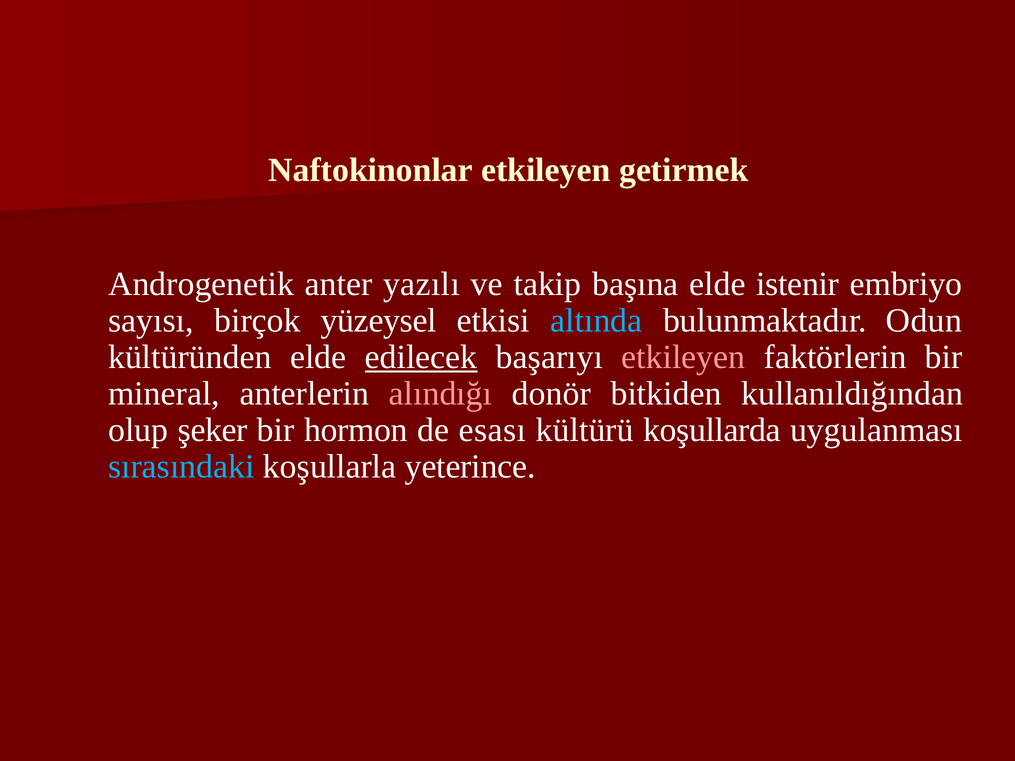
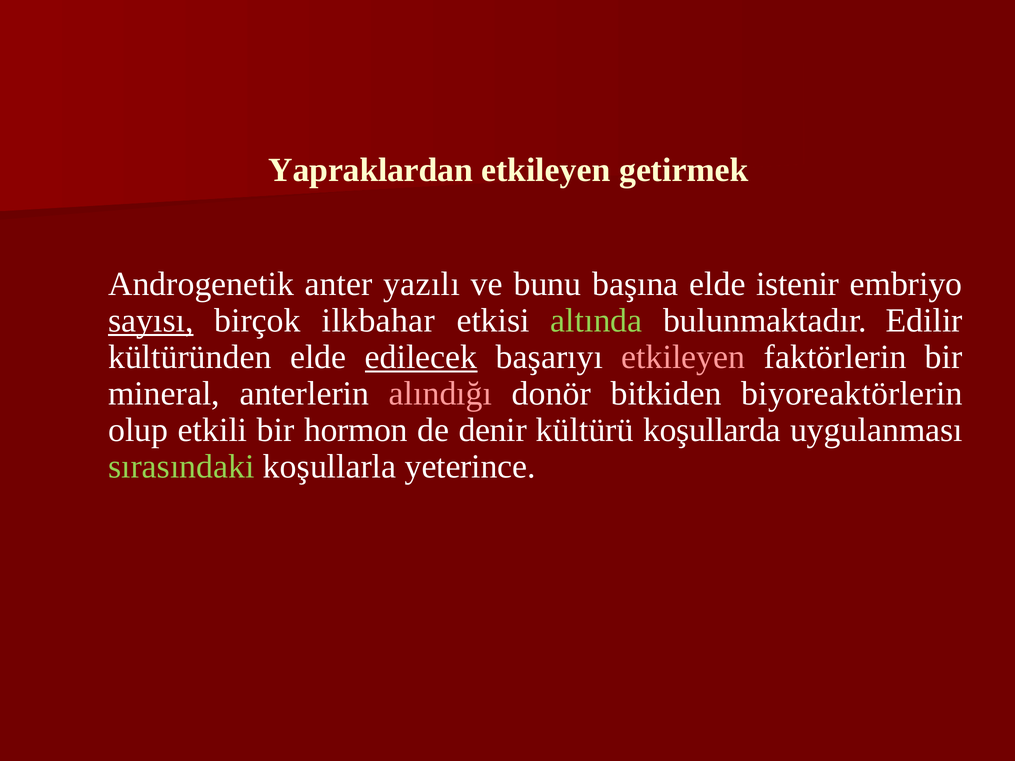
Naftokinonlar: Naftokinonlar -> Yapraklardan
takip: takip -> bunu
sayısı underline: none -> present
yüzeysel: yüzeysel -> ilkbahar
altında colour: light blue -> light green
Odun: Odun -> Edilir
kullanıldığından: kullanıldığından -> biyoreaktörlerin
şeker: şeker -> etkili
esası: esası -> denir
sırasındaki colour: light blue -> light green
